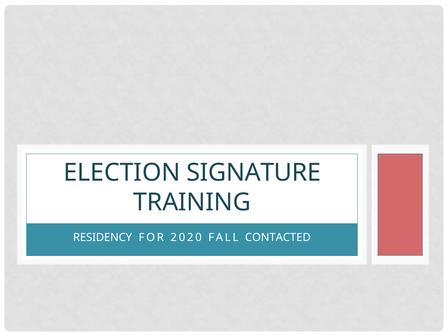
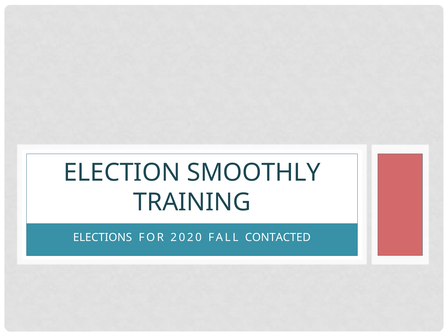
SIGNATURE: SIGNATURE -> SMOOTHLY
RESIDENCY: RESIDENCY -> ELECTIONS
